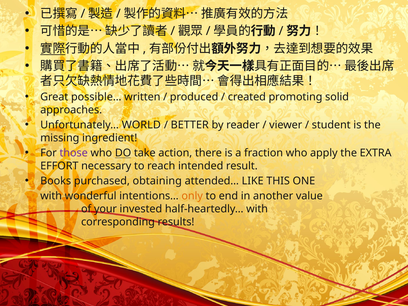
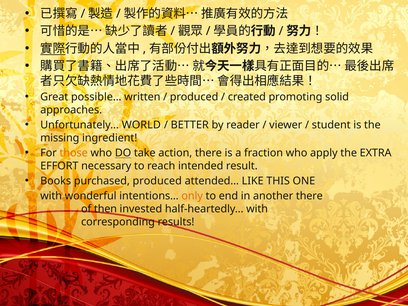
those colour: purple -> orange
purchased obtaining: obtaining -> produced
another value: value -> there
your: your -> then
